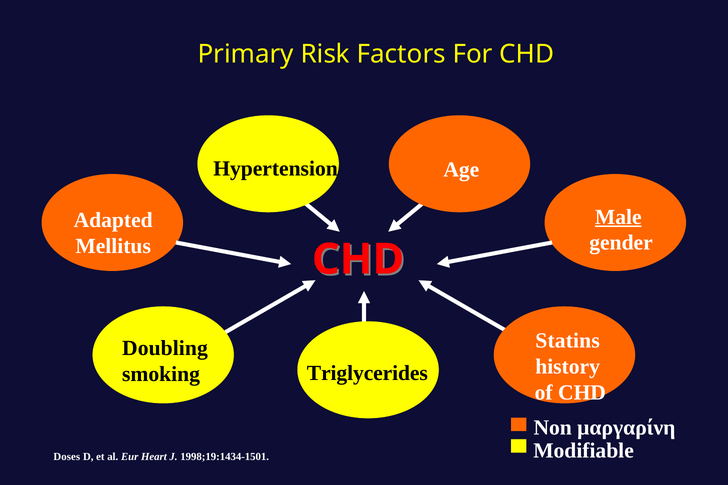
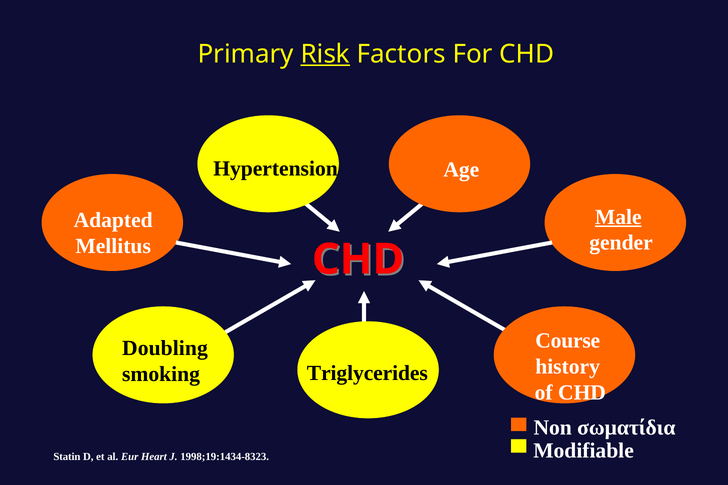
Risk underline: none -> present
Statins: Statins -> Course
μαργαρίνη: μαργαρίνη -> σωματίδια
Doses: Doses -> Statin
1998;19:1434-1501: 1998;19:1434-1501 -> 1998;19:1434-8323
